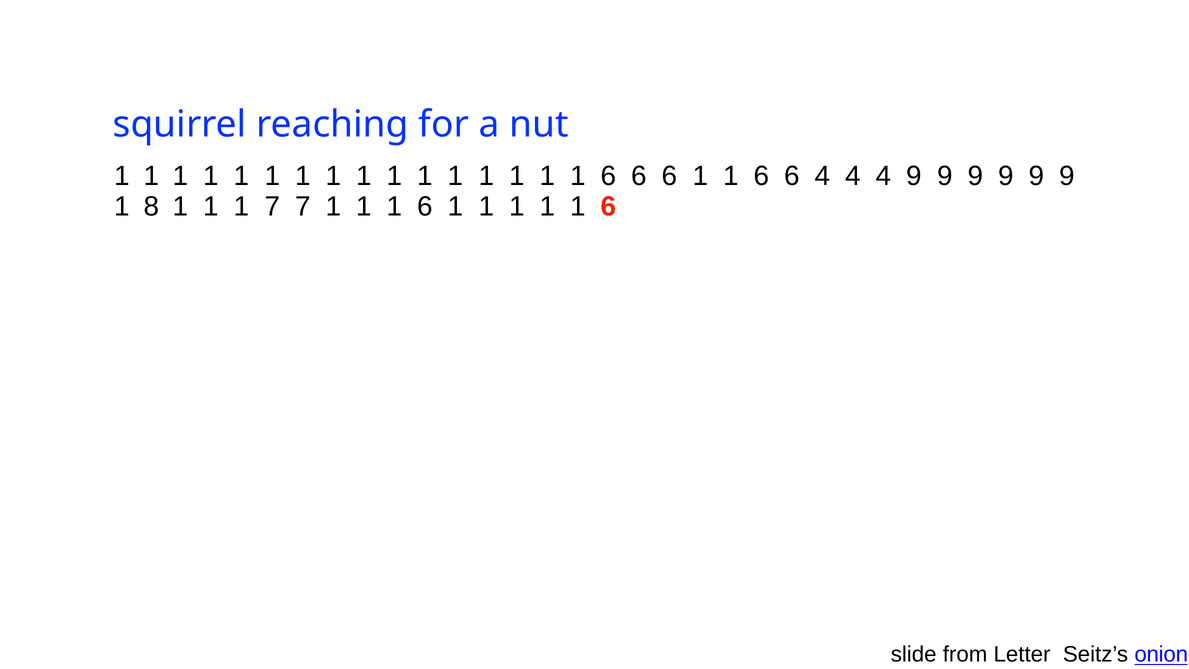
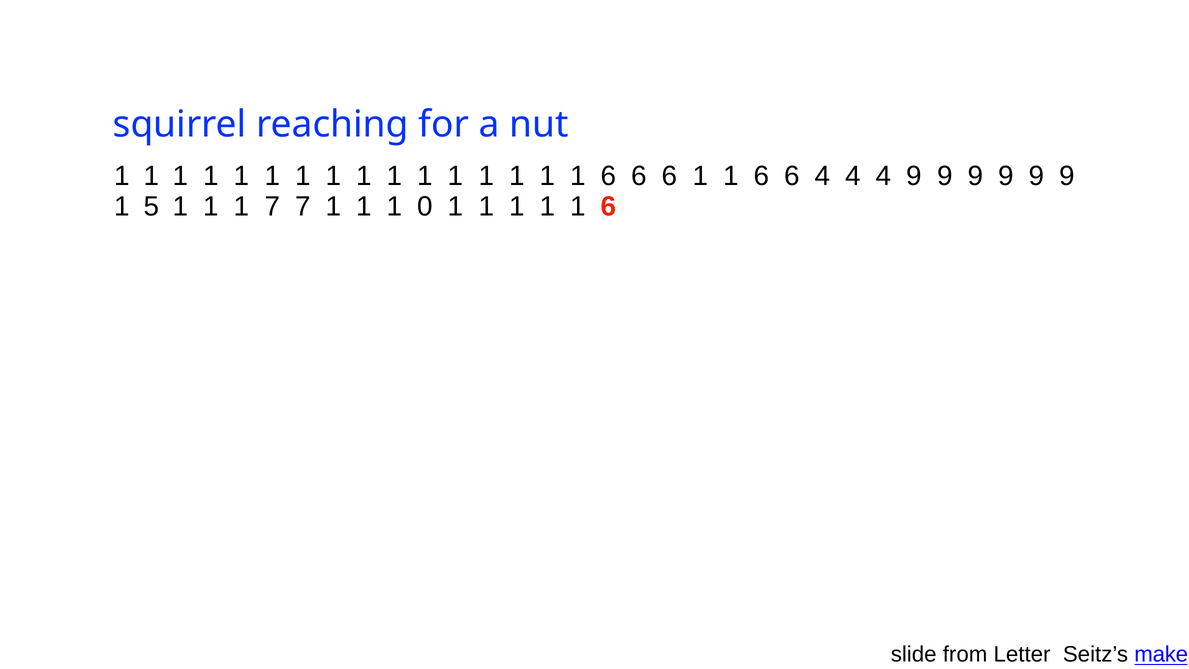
8: 8 -> 5
6 at (425, 207): 6 -> 0
onion: onion -> make
